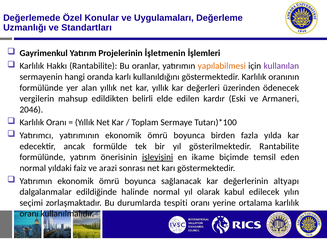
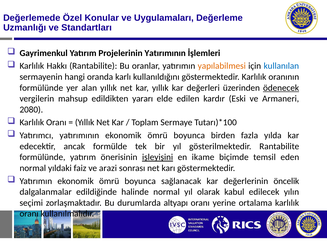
Projelerinin İşletmenin: İşletmenin -> Yatırımının
kullanılan colour: purple -> blue
ödenecek underline: none -> present
belirli: belirli -> yararı
2046: 2046 -> 2080
altyapı: altyapı -> öncelik
tespiti: tespiti -> altyapı
